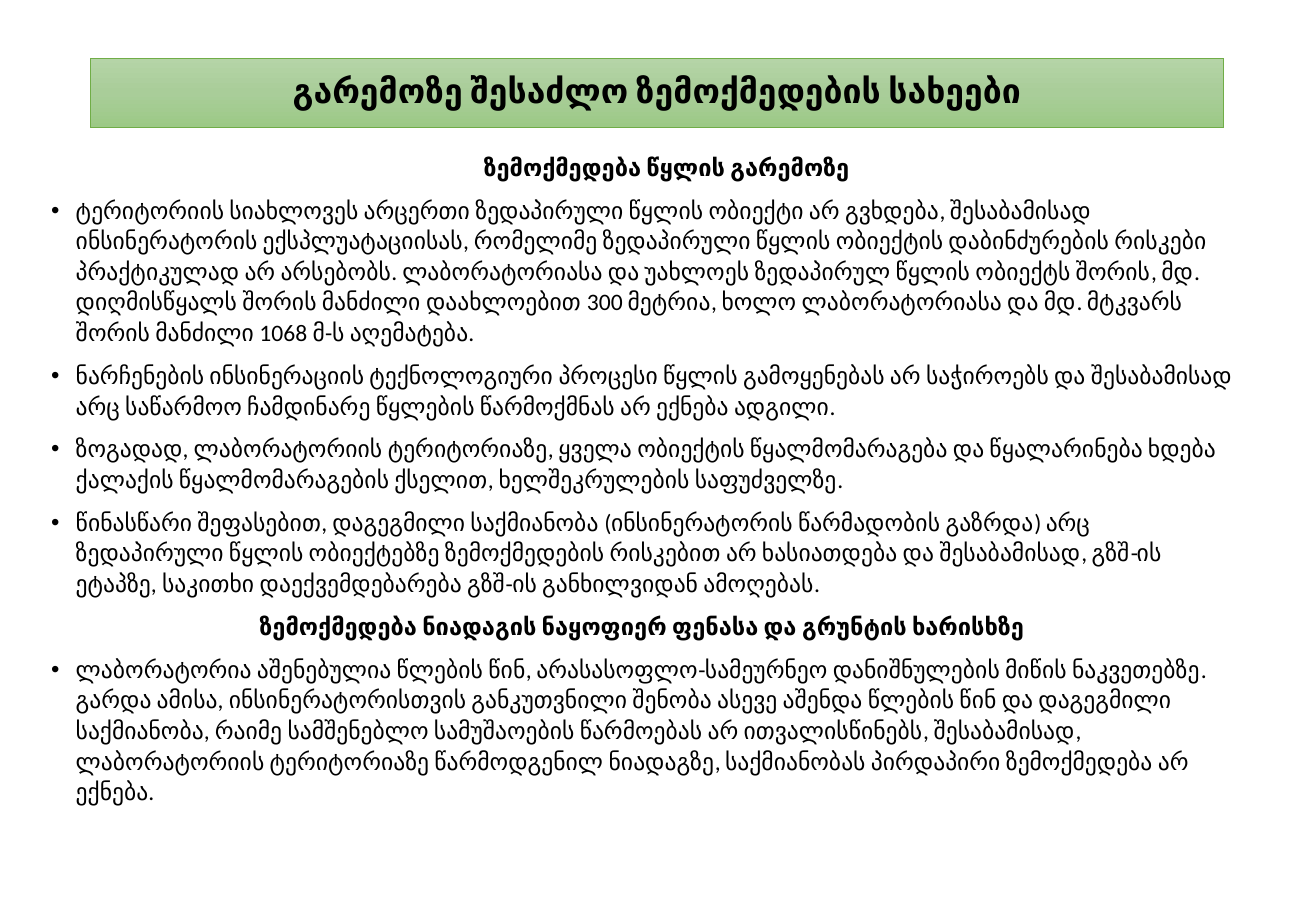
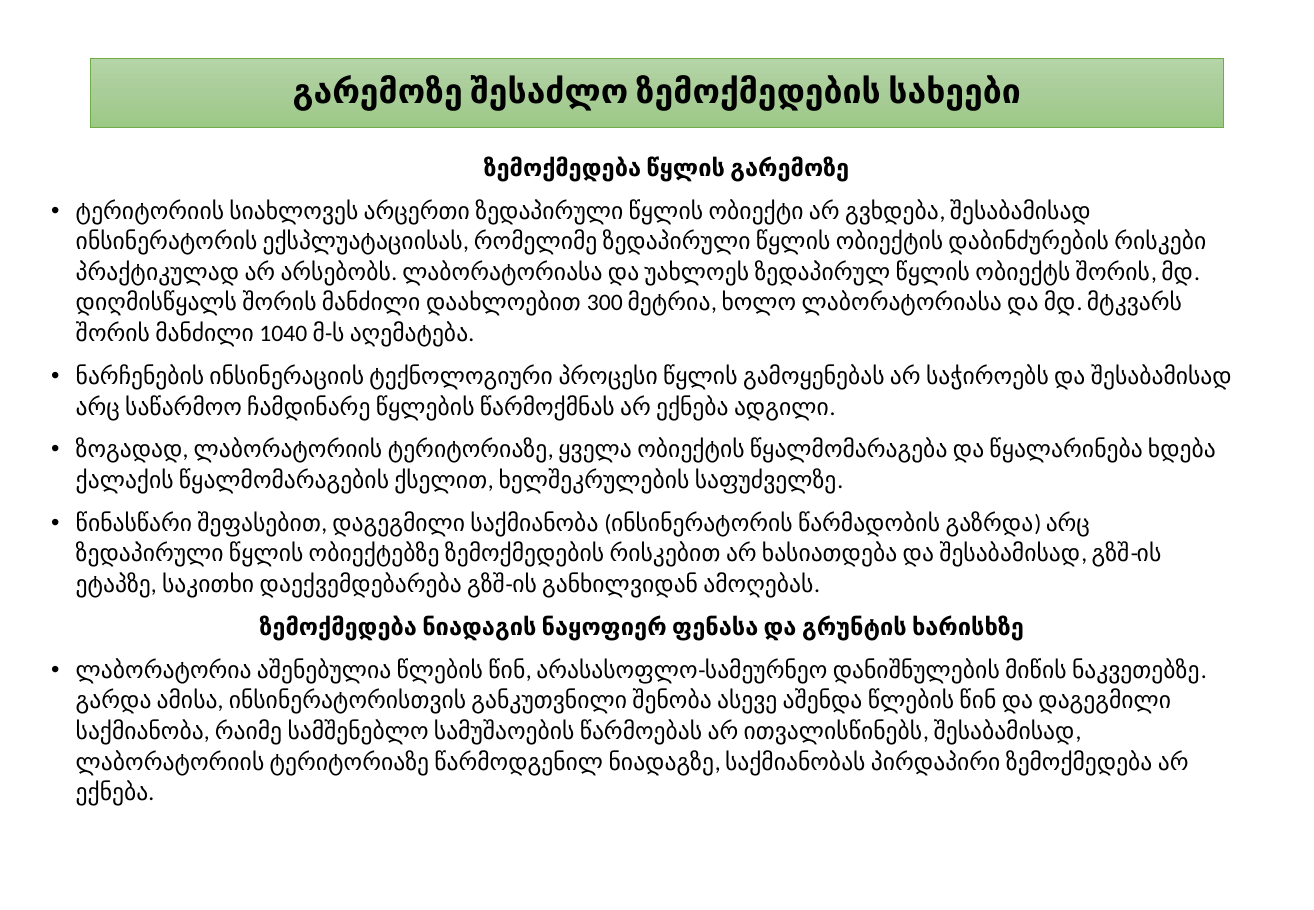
1068: 1068 -> 1040
